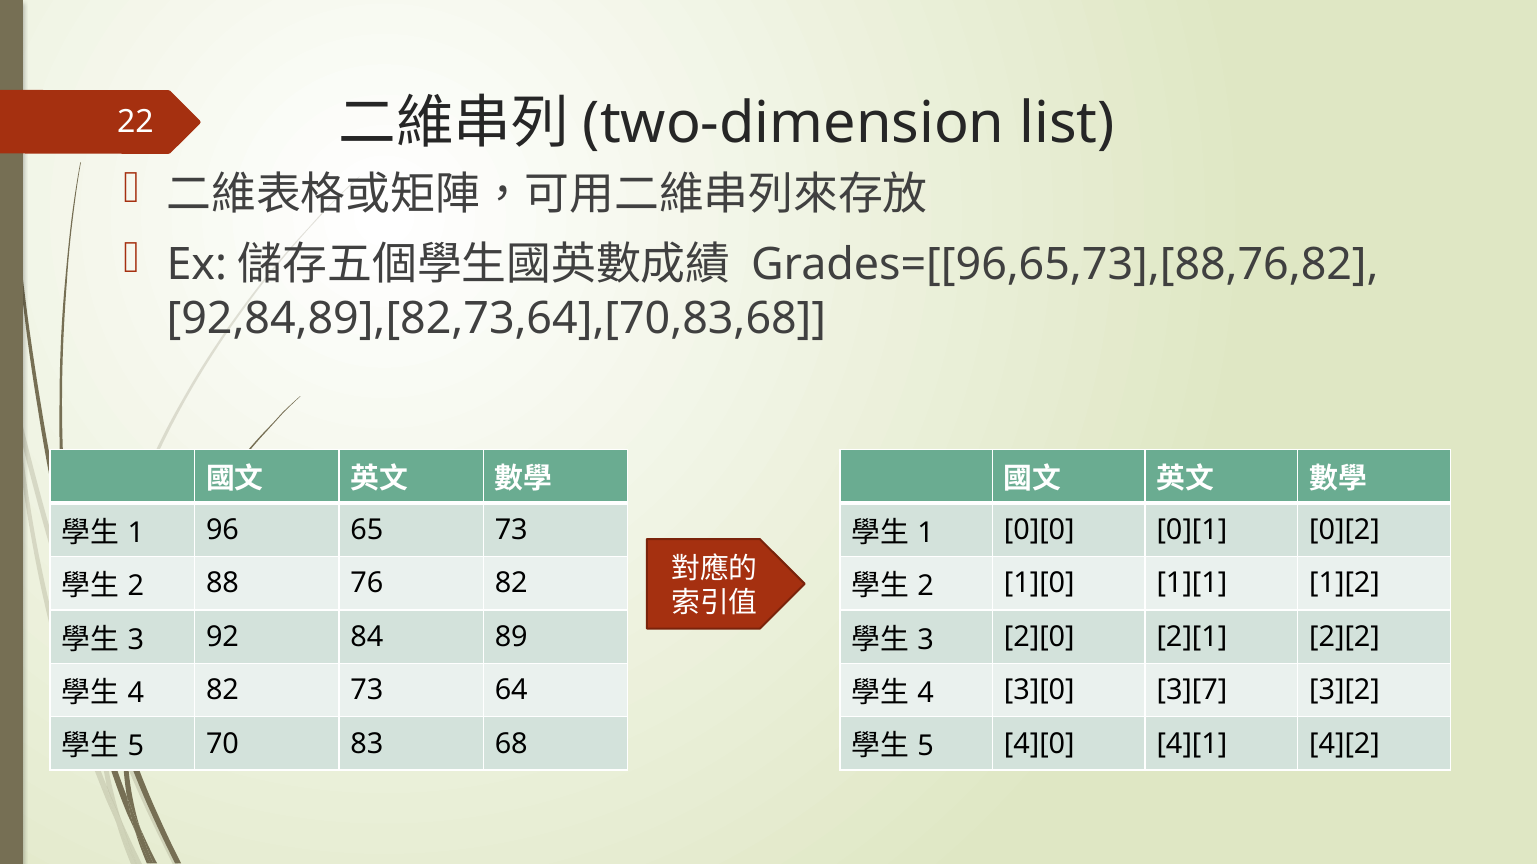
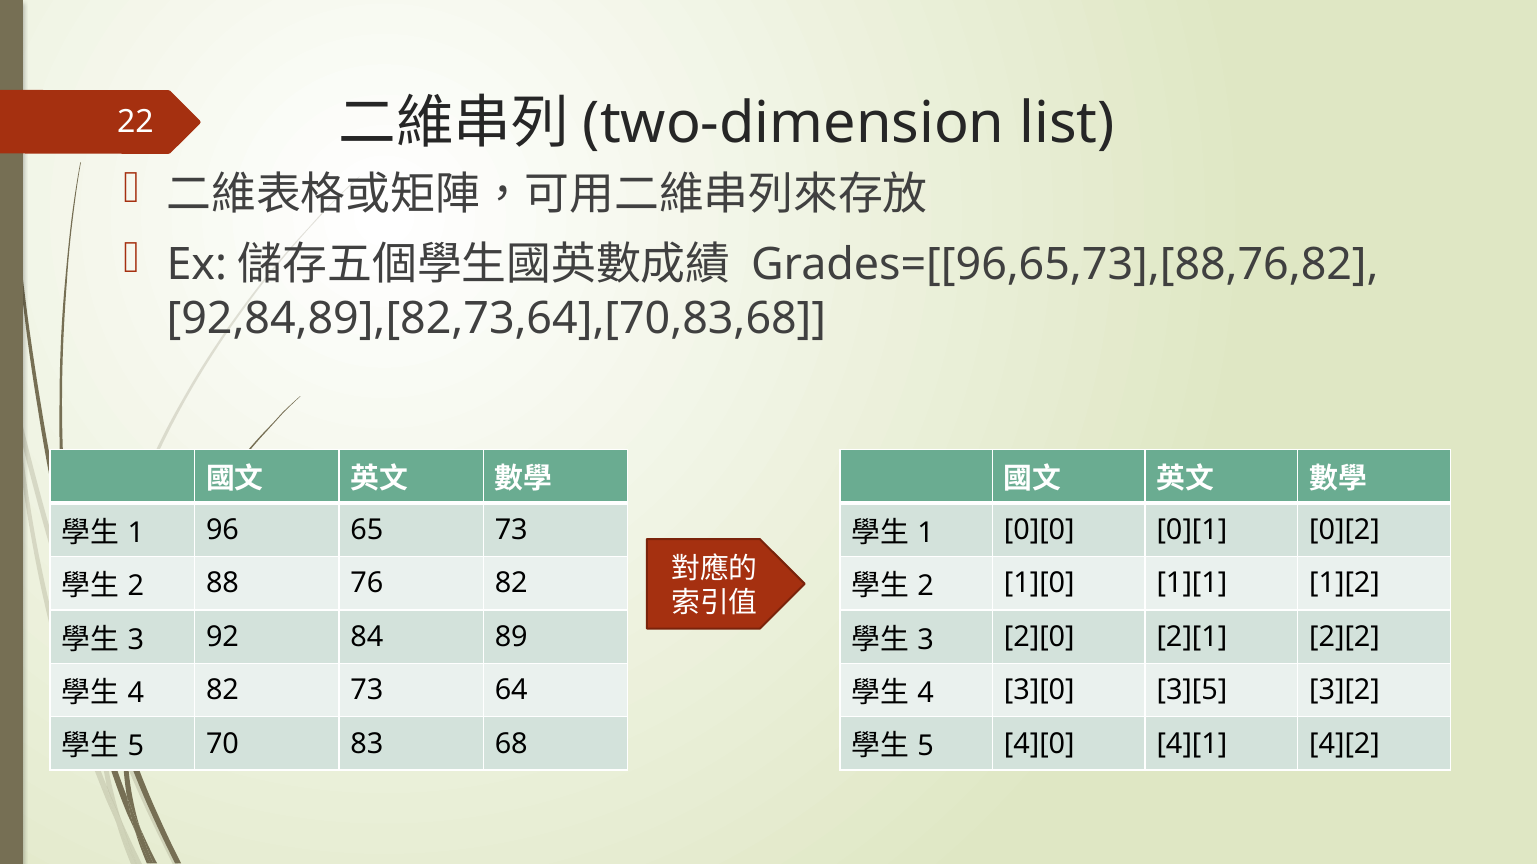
3][7: 3][7 -> 3][5
